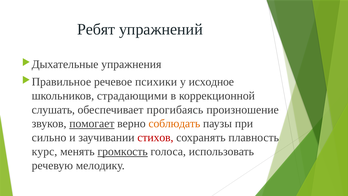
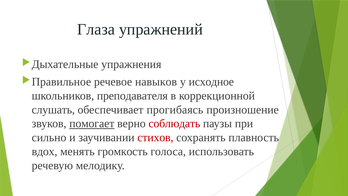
Ребят: Ребят -> Глаза
психики: психики -> навыков
страдающими: страдающими -> преподавателя
соблюдать colour: orange -> red
курс: курс -> вдох
громкость underline: present -> none
